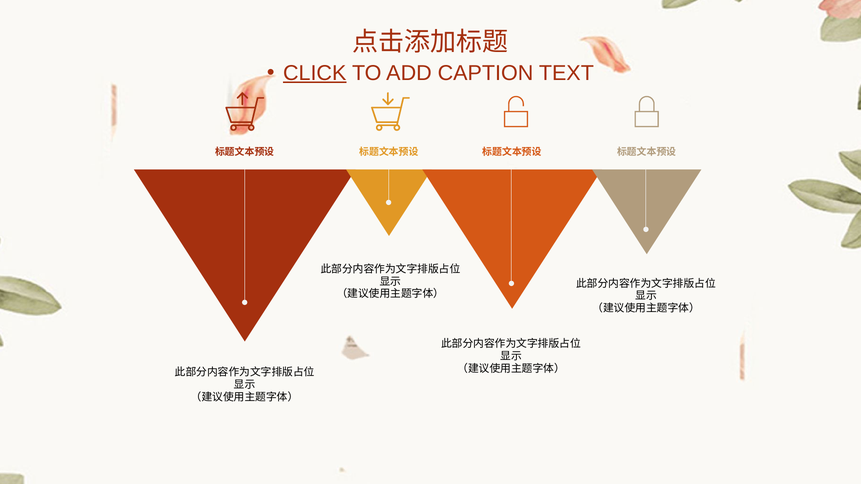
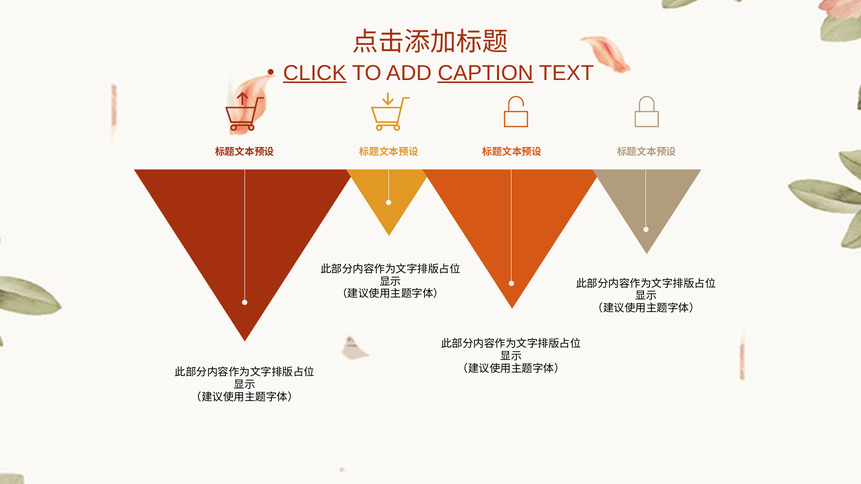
CAPTION underline: none -> present
